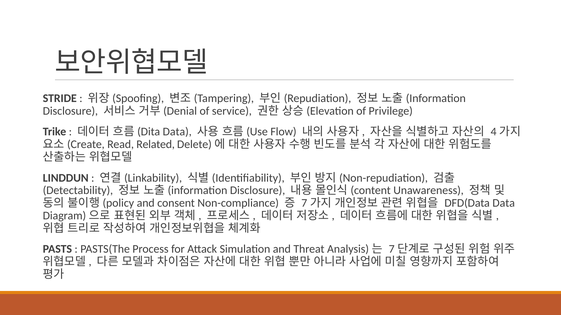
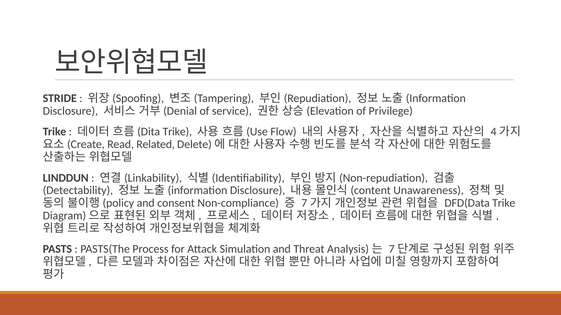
Data at (177, 132): Data -> Trike
DFD(Data Data: Data -> Trike
